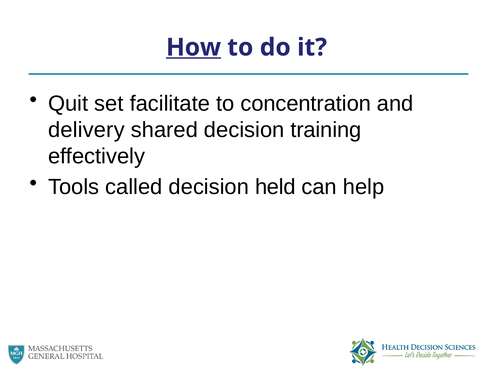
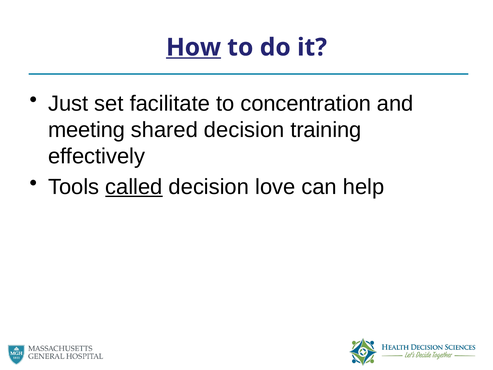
Quit: Quit -> Just
delivery: delivery -> meeting
called underline: none -> present
held: held -> love
